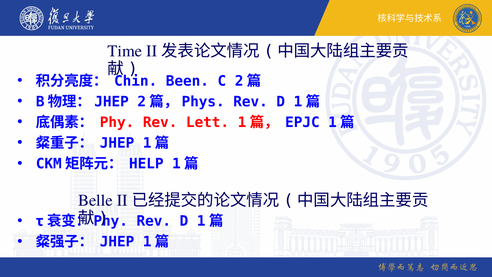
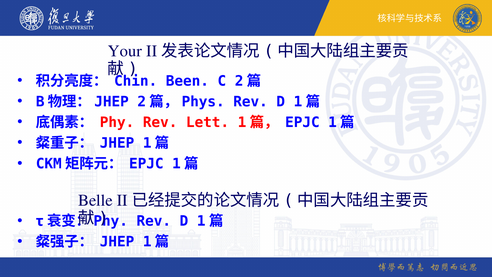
Time: Time -> Your
HELP at (146, 164): HELP -> EPJC
